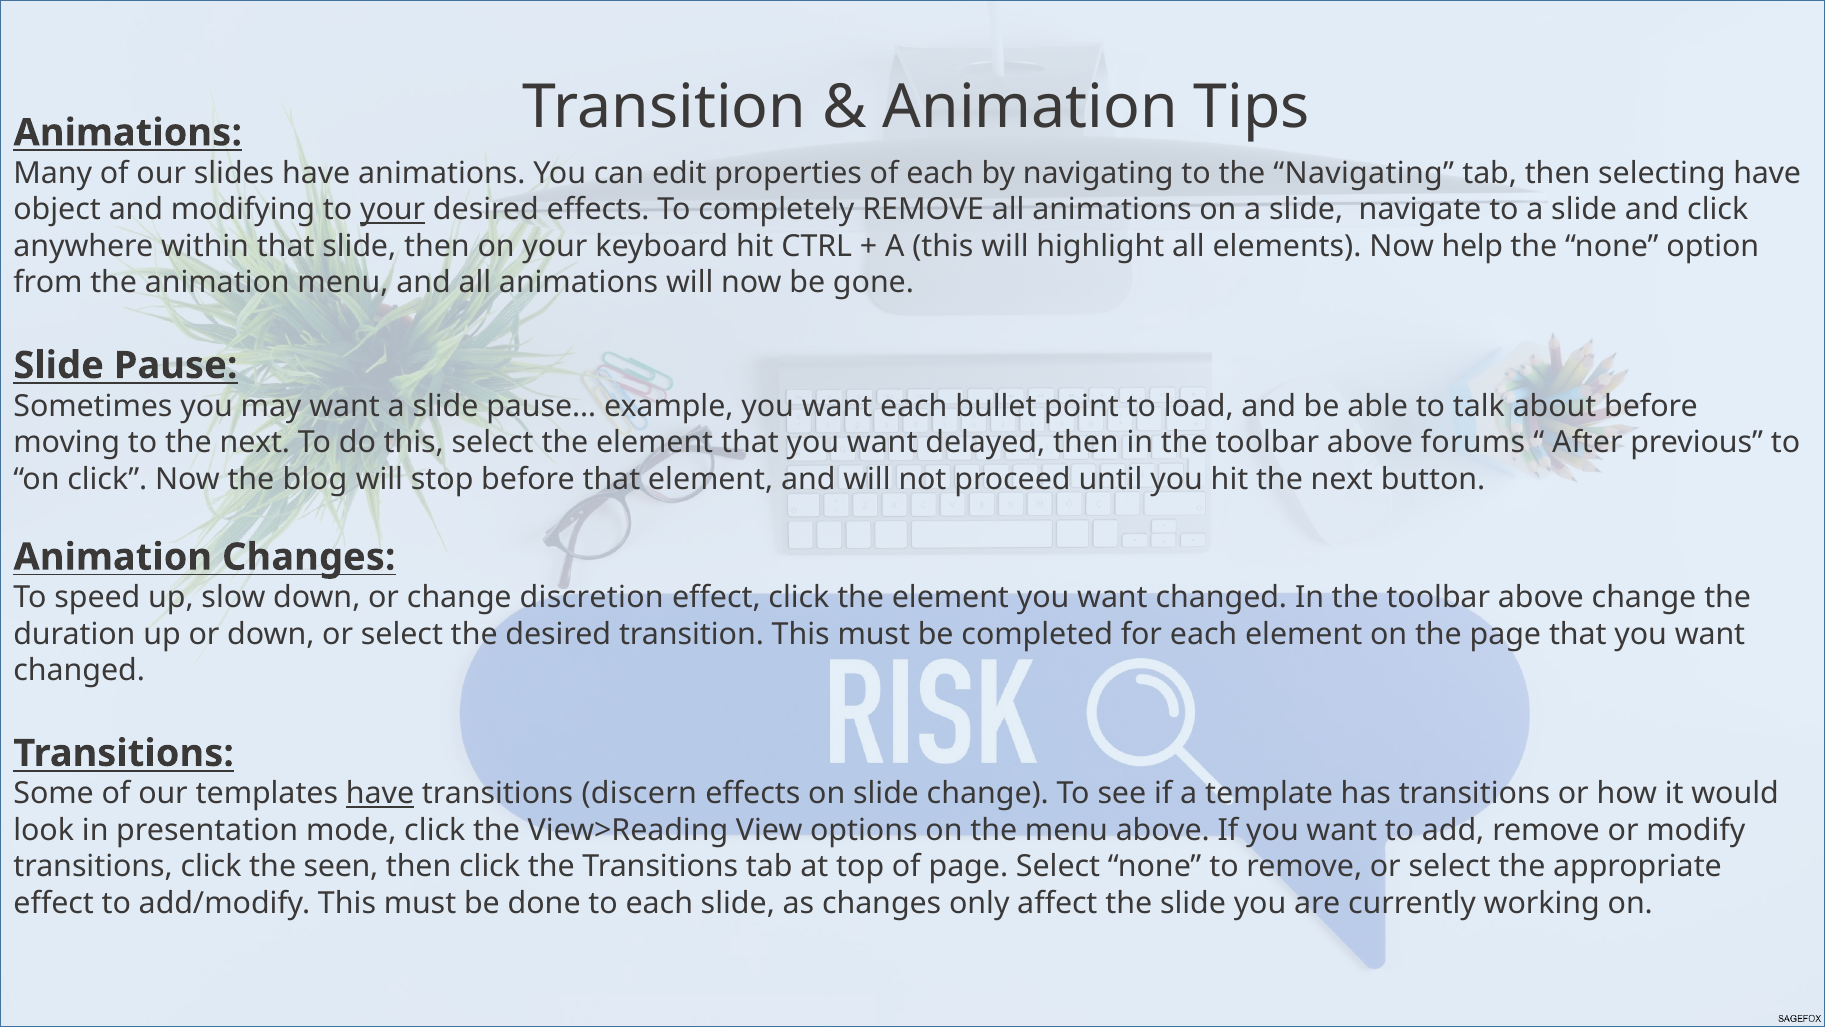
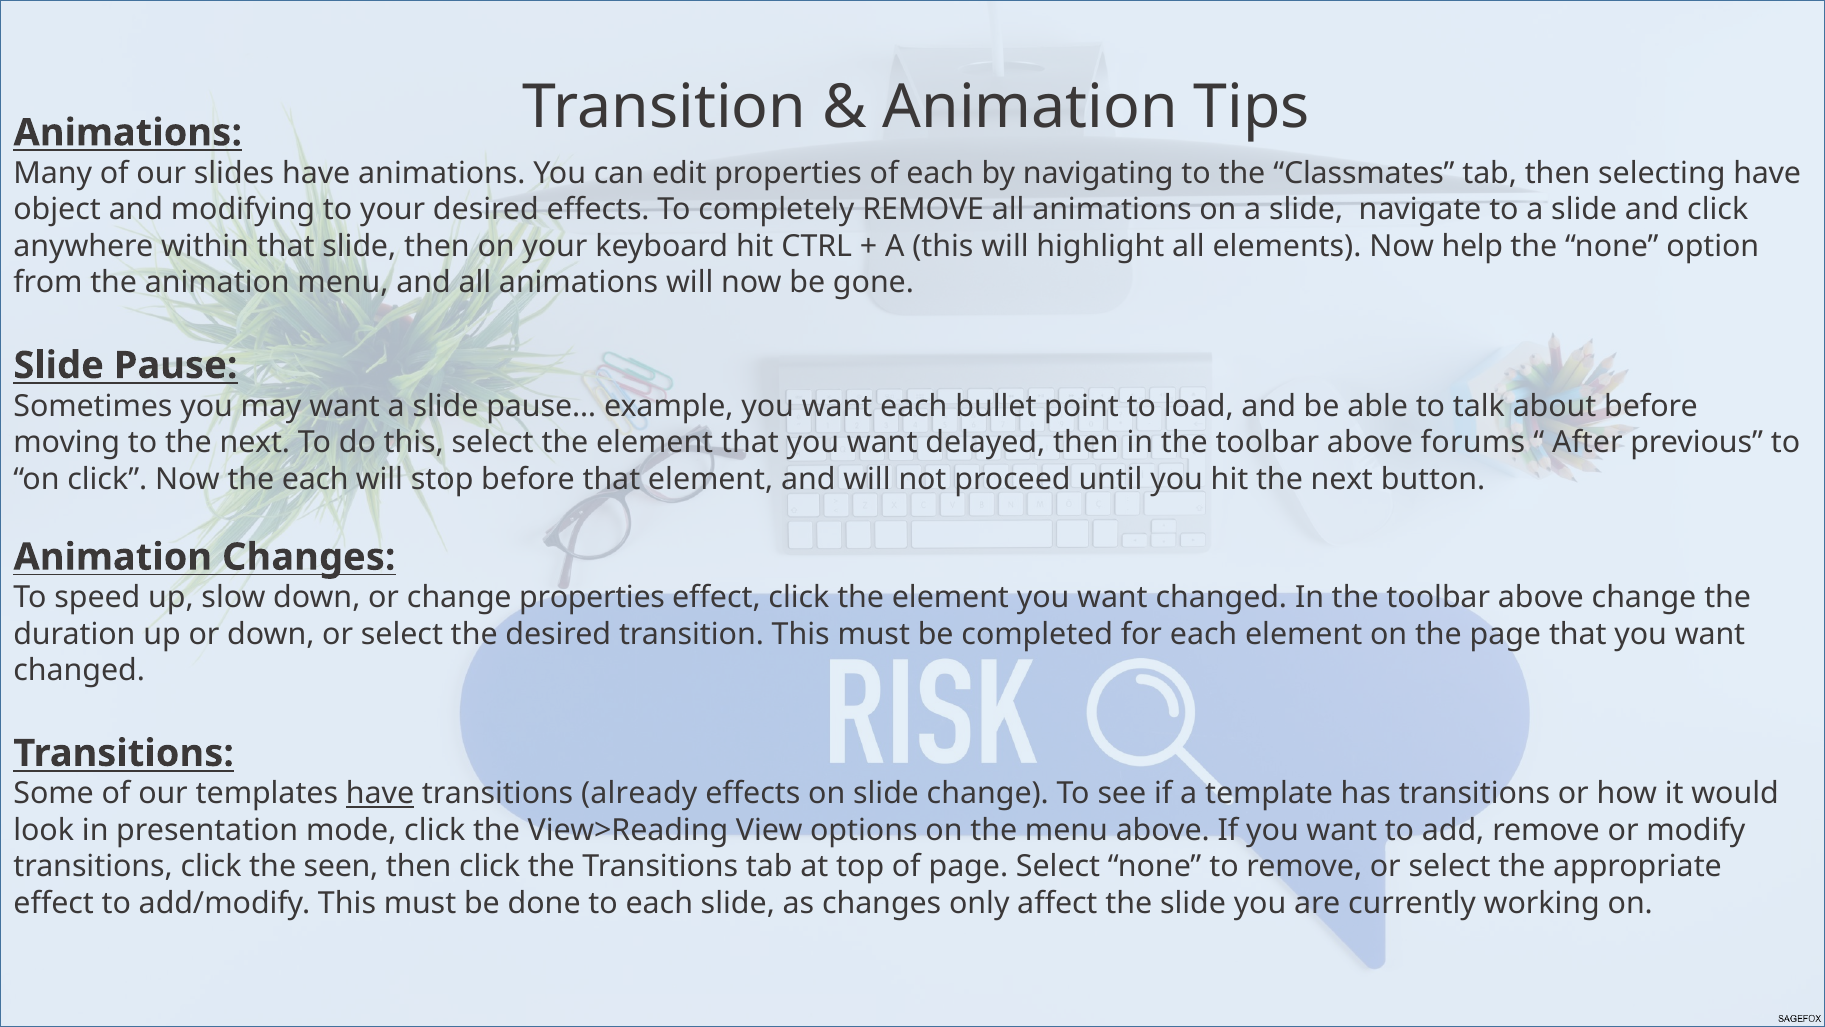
the Navigating: Navigating -> Classmates
your at (393, 210) underline: present -> none
the blog: blog -> each
change discretion: discretion -> properties
discern: discern -> already
